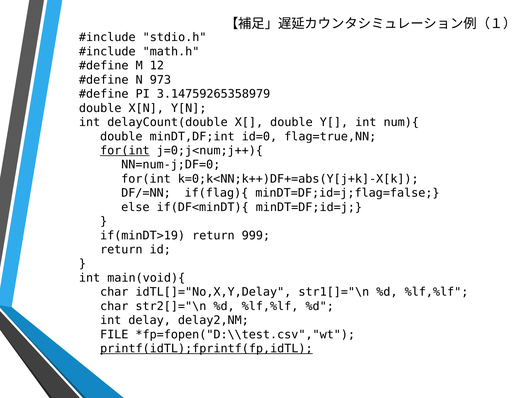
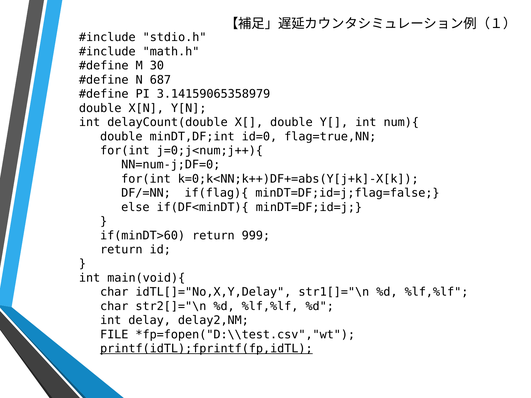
12: 12 -> 30
973: 973 -> 687
3.14759265358979: 3.14759265358979 -> 3.14159065358979
for(int at (125, 151) underline: present -> none
if(minDT>19: if(minDT>19 -> if(minDT>60
